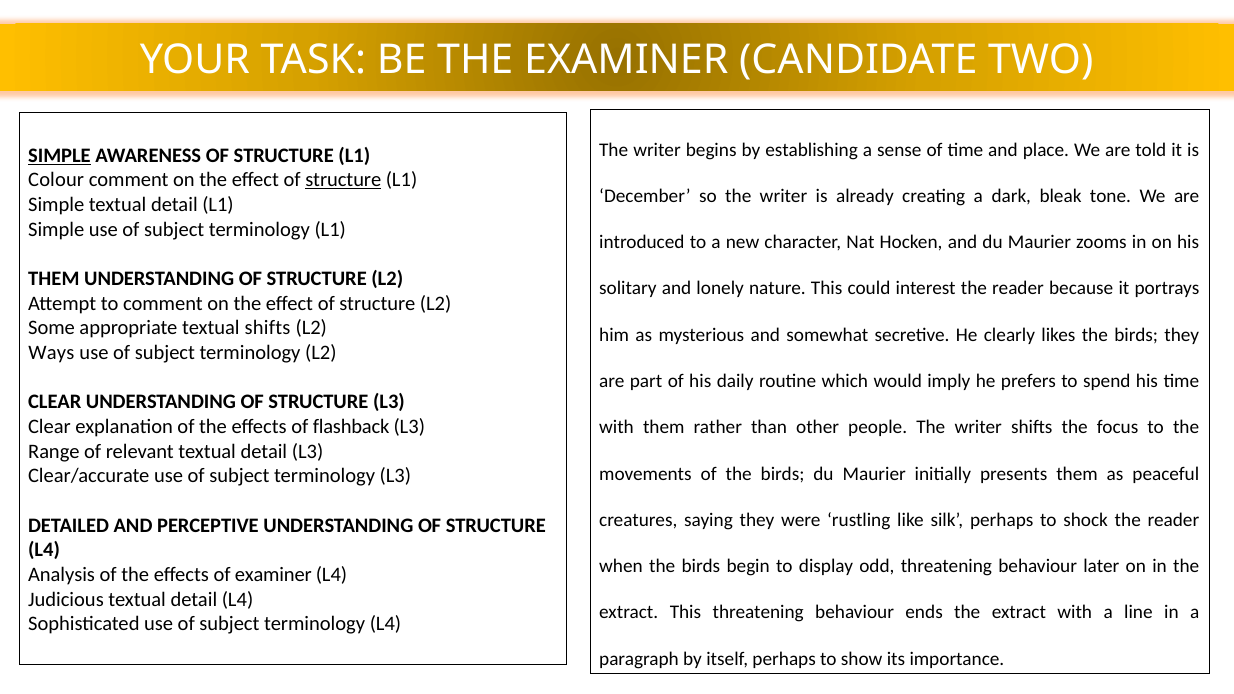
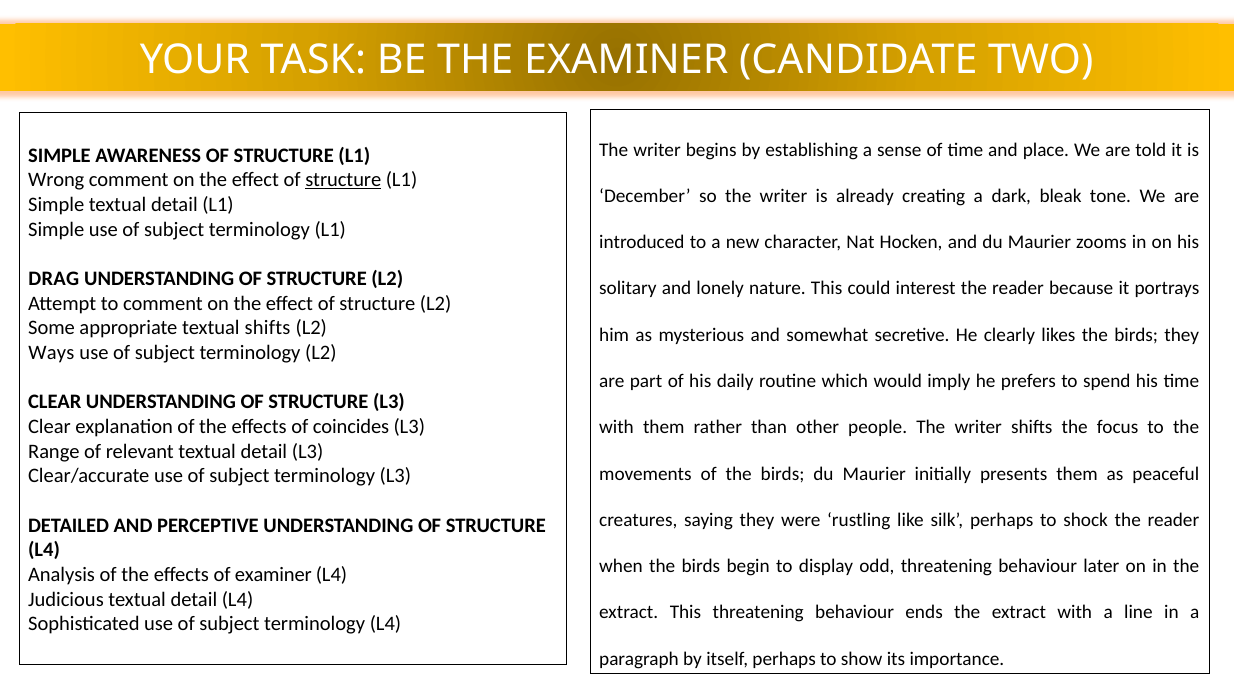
SIMPLE at (59, 155) underline: present -> none
Colour: Colour -> Wrong
THEM at (54, 279): THEM -> DRAG
flashback: flashback -> coincides
